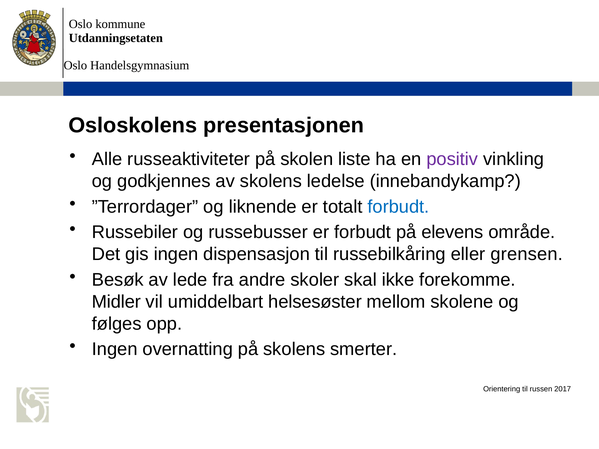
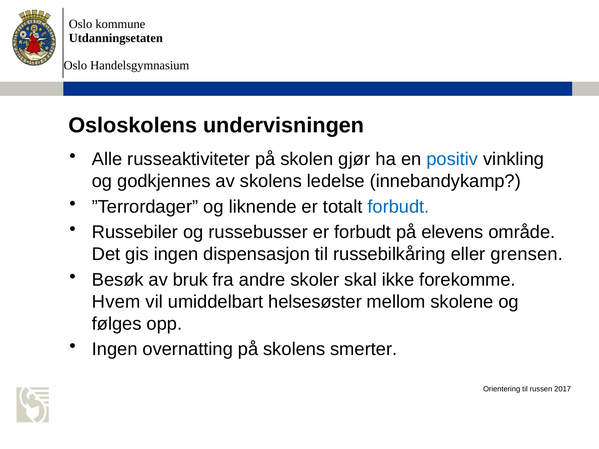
presentasjonen: presentasjonen -> undervisningen
liste: liste -> gjør
positiv colour: purple -> blue
lede: lede -> bruk
Midler: Midler -> Hvem
